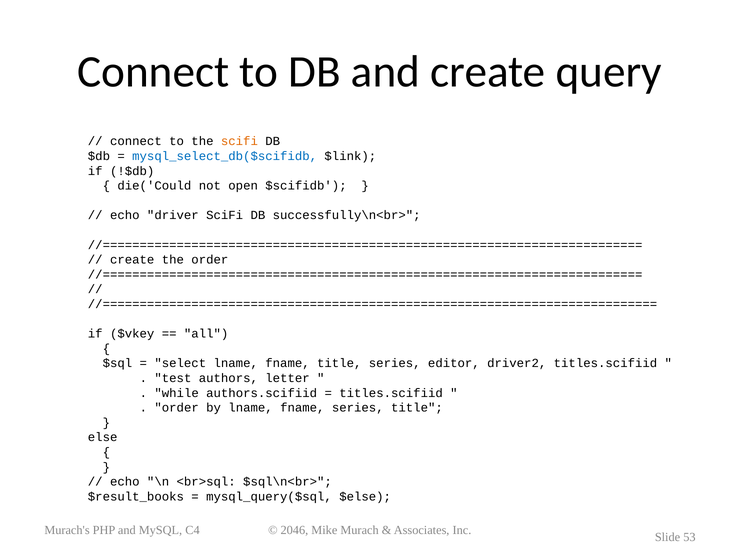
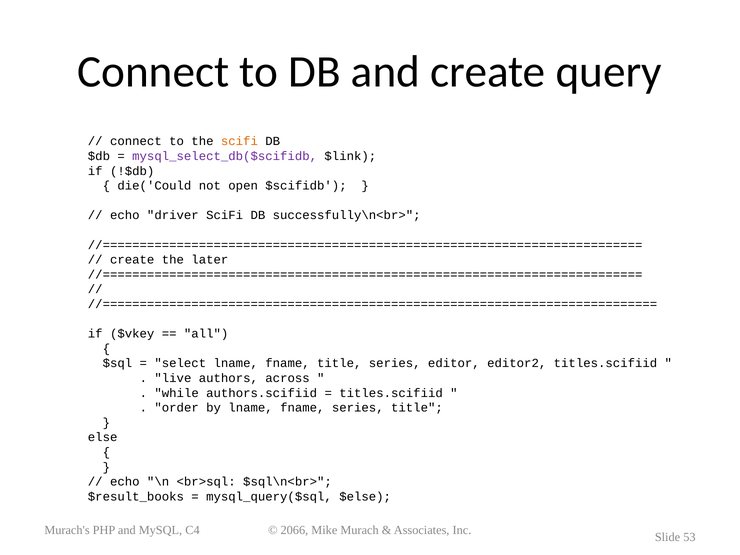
mysql_select_db($scifidb colour: blue -> purple
the order: order -> later
driver2: driver2 -> editor2
test: test -> live
letter: letter -> across
2046: 2046 -> 2066
